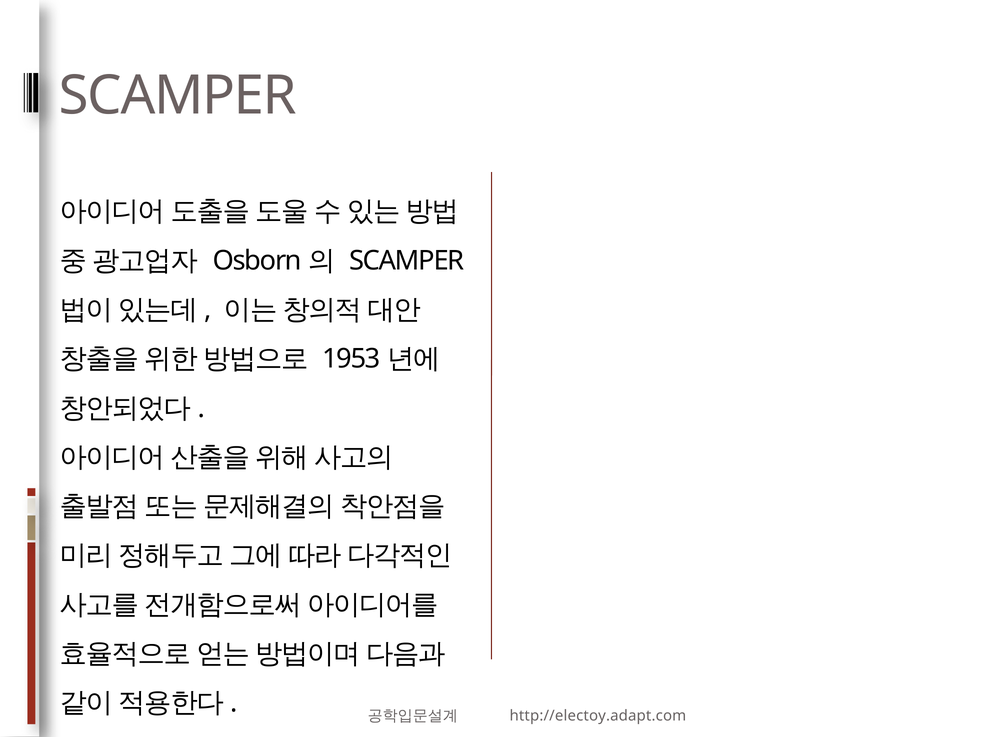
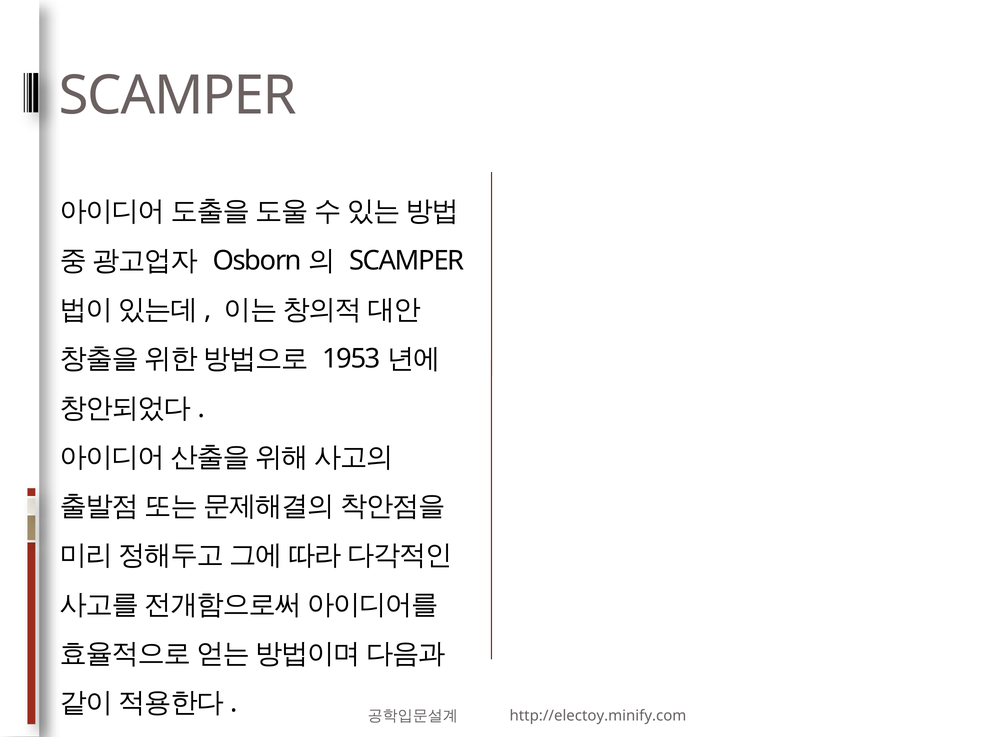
http://electoy.adapt.com: http://electoy.adapt.com -> http://electoy.minify.com
